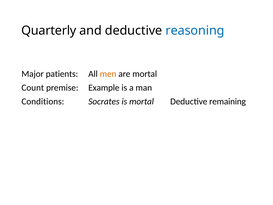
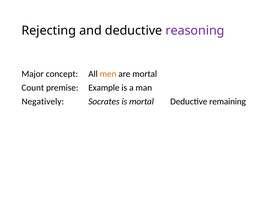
Quarterly: Quarterly -> Rejecting
reasoning colour: blue -> purple
patients: patients -> concept
Conditions: Conditions -> Negatively
